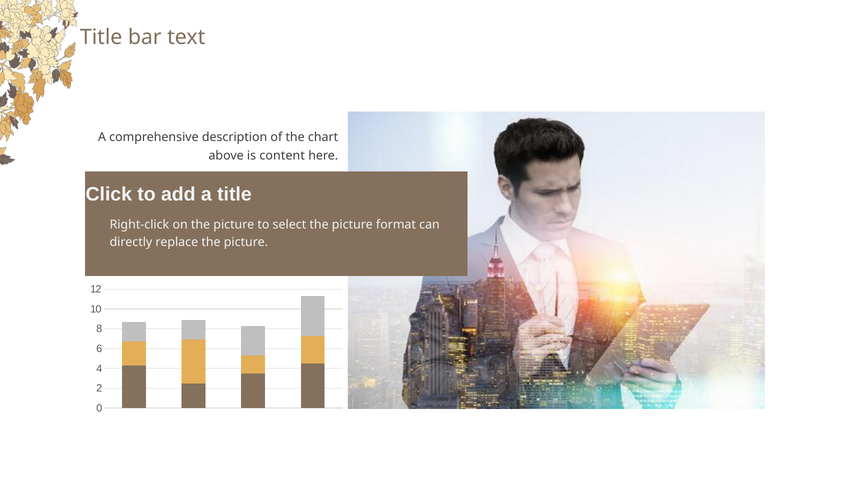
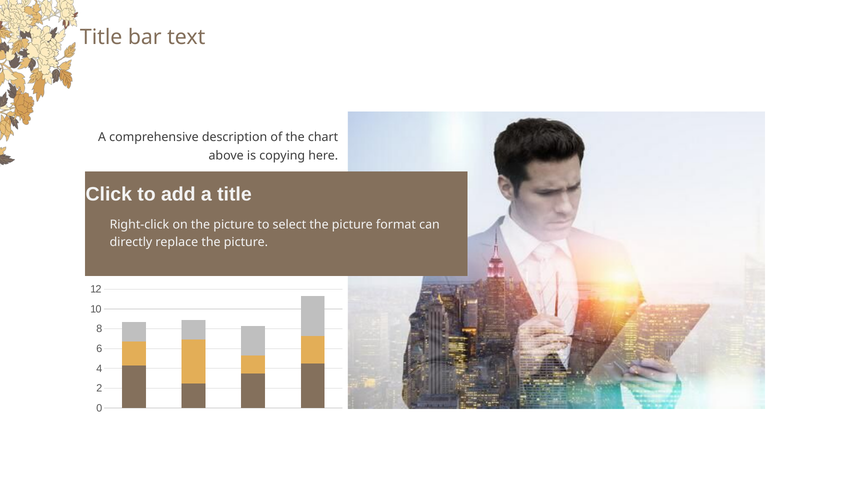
content: content -> copying
